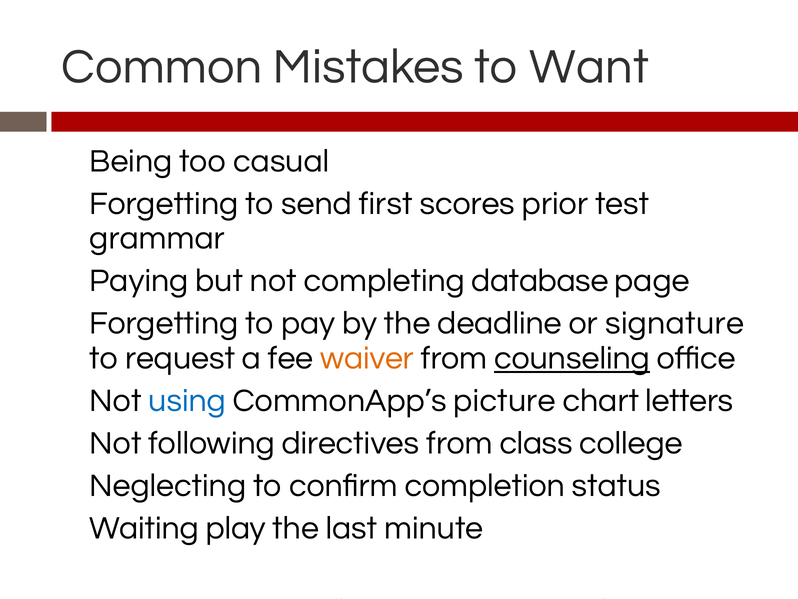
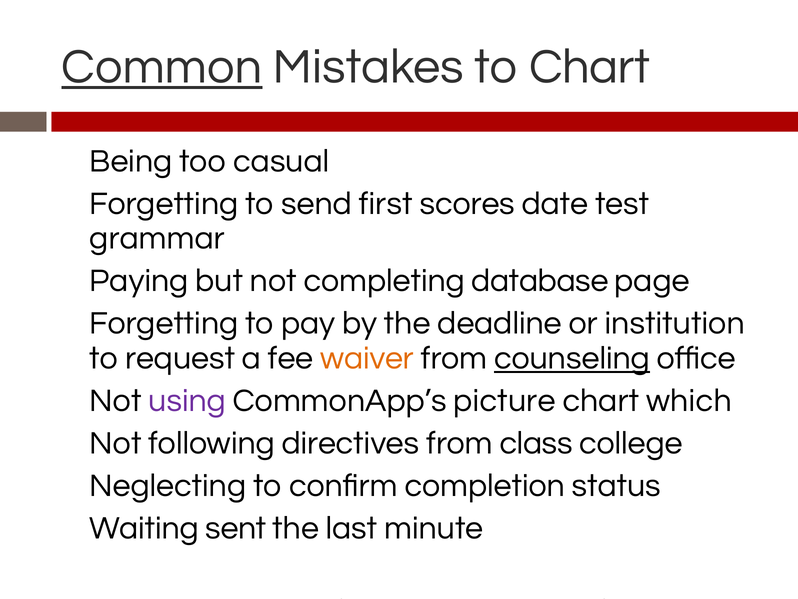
Common underline: none -> present
to Want: Want -> Chart
prior: prior -> date
signature: signature -> institution
using colour: blue -> purple
letters: letters -> which
play: play -> sent
